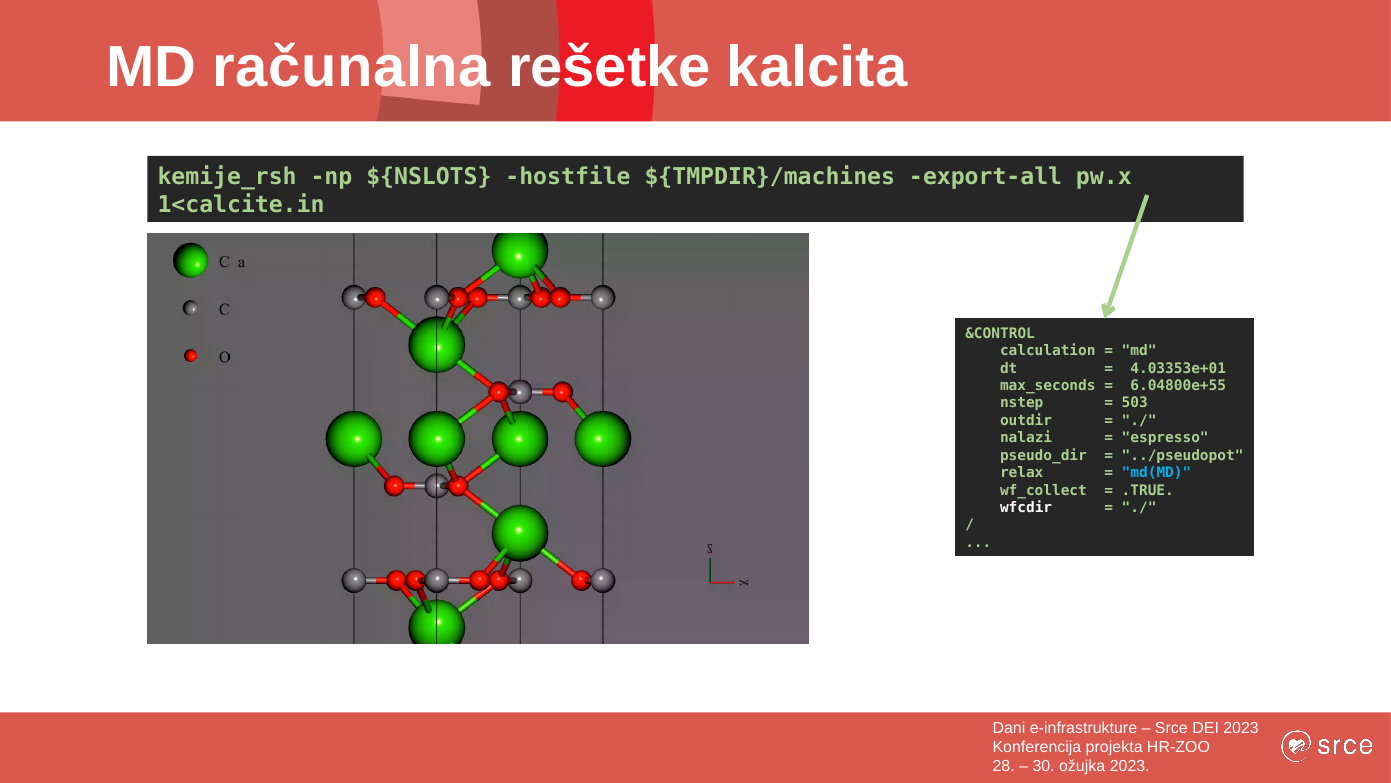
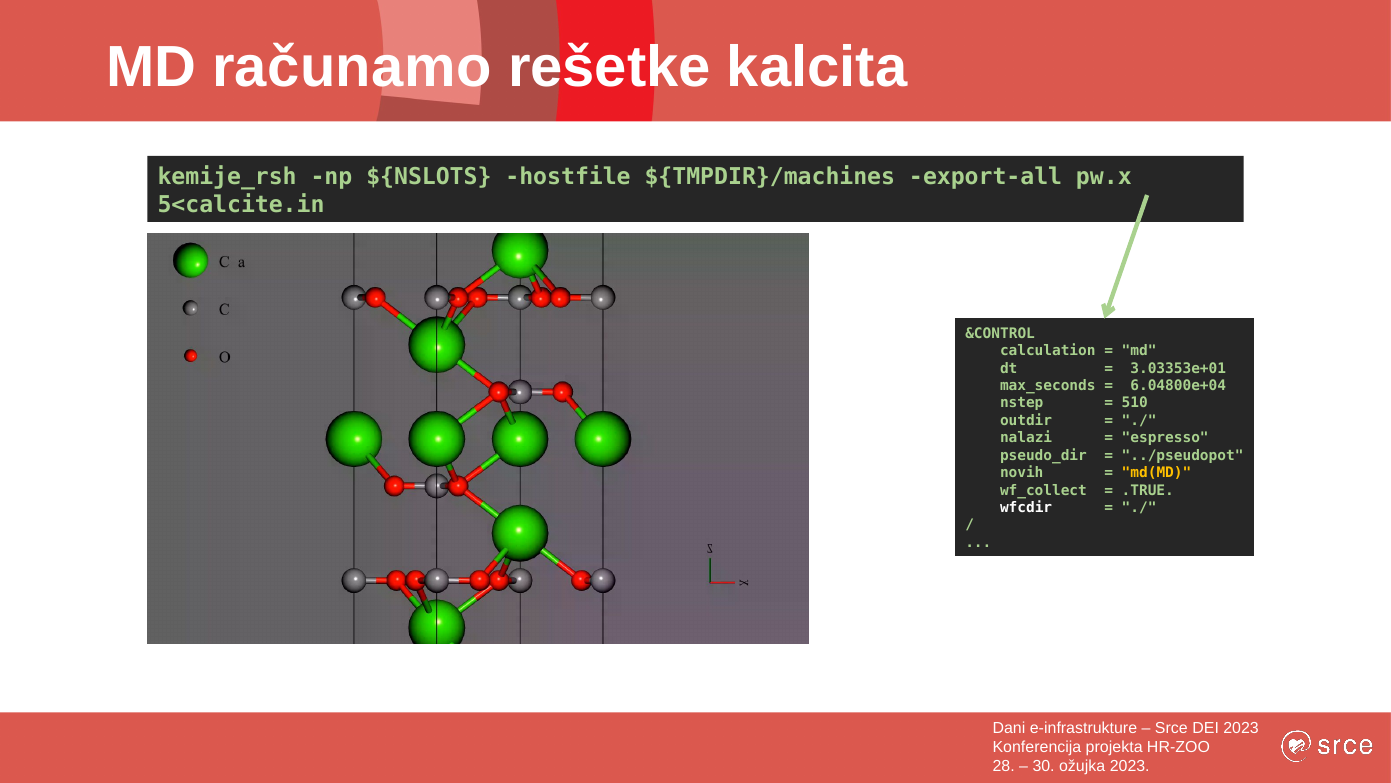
računalna: računalna -> računamo
1<calcite.in: 1<calcite.in -> 5<calcite.in
4.03353e+01: 4.03353e+01 -> 3.03353e+01
6.04800e+55: 6.04800e+55 -> 6.04800e+04
503: 503 -> 510
relax: relax -> novih
md(MD colour: light blue -> yellow
